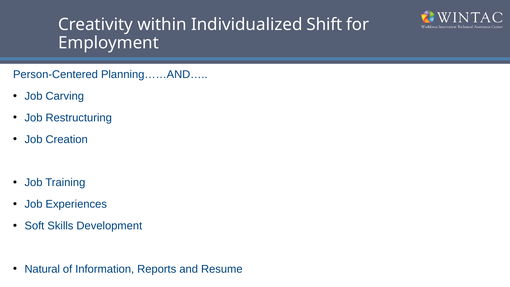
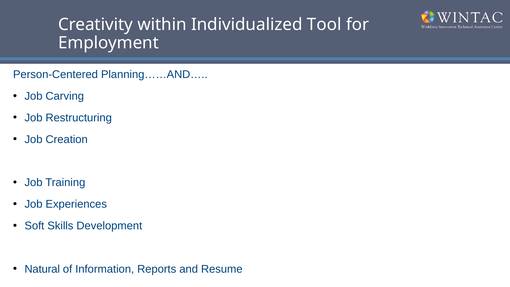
Shift: Shift -> Tool
